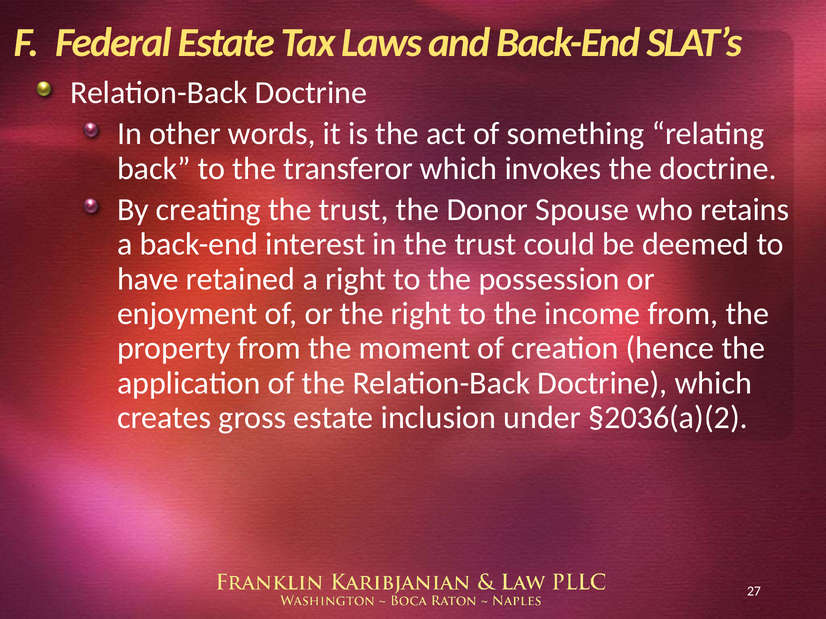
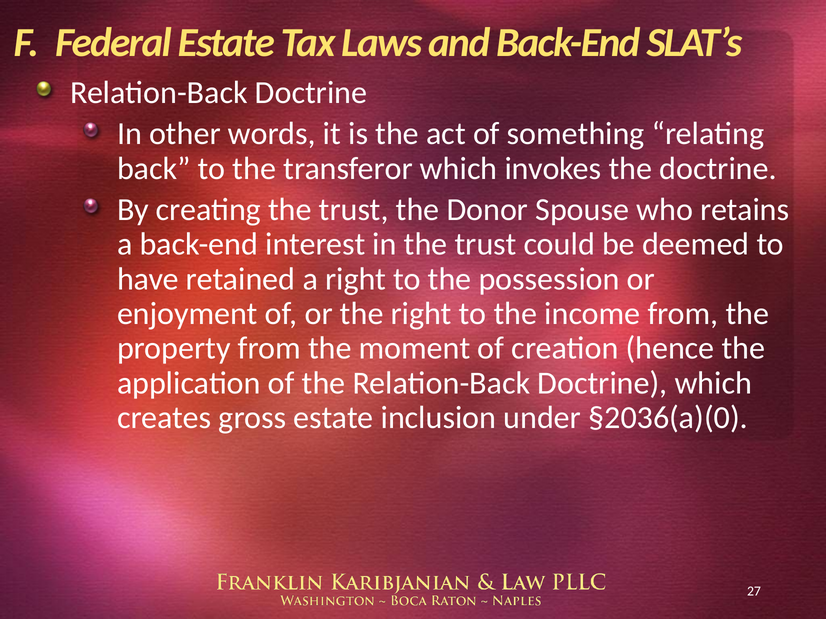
§2036(a)(2: §2036(a)(2 -> §2036(a)(0
